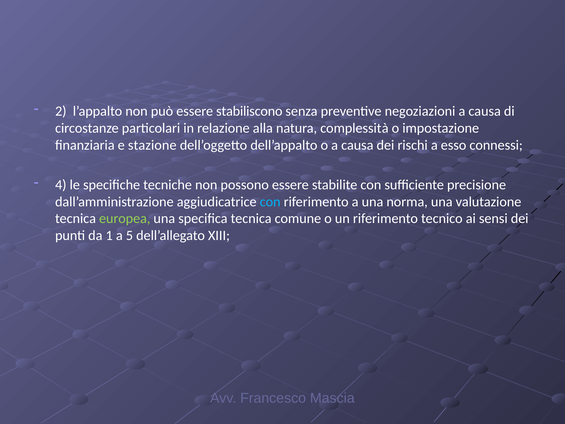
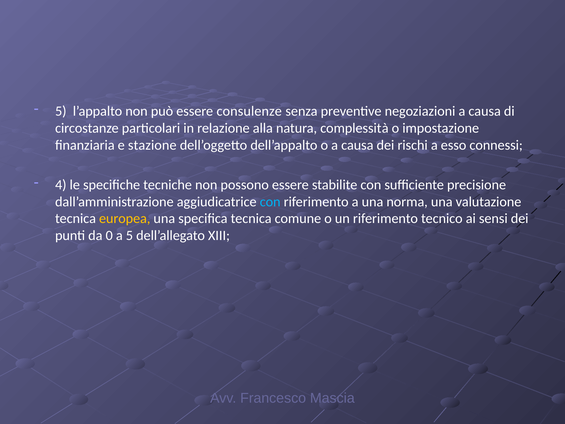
2 at (61, 111): 2 -> 5
stabiliscono: stabiliscono -> consulenze
europea colour: light green -> yellow
1: 1 -> 0
